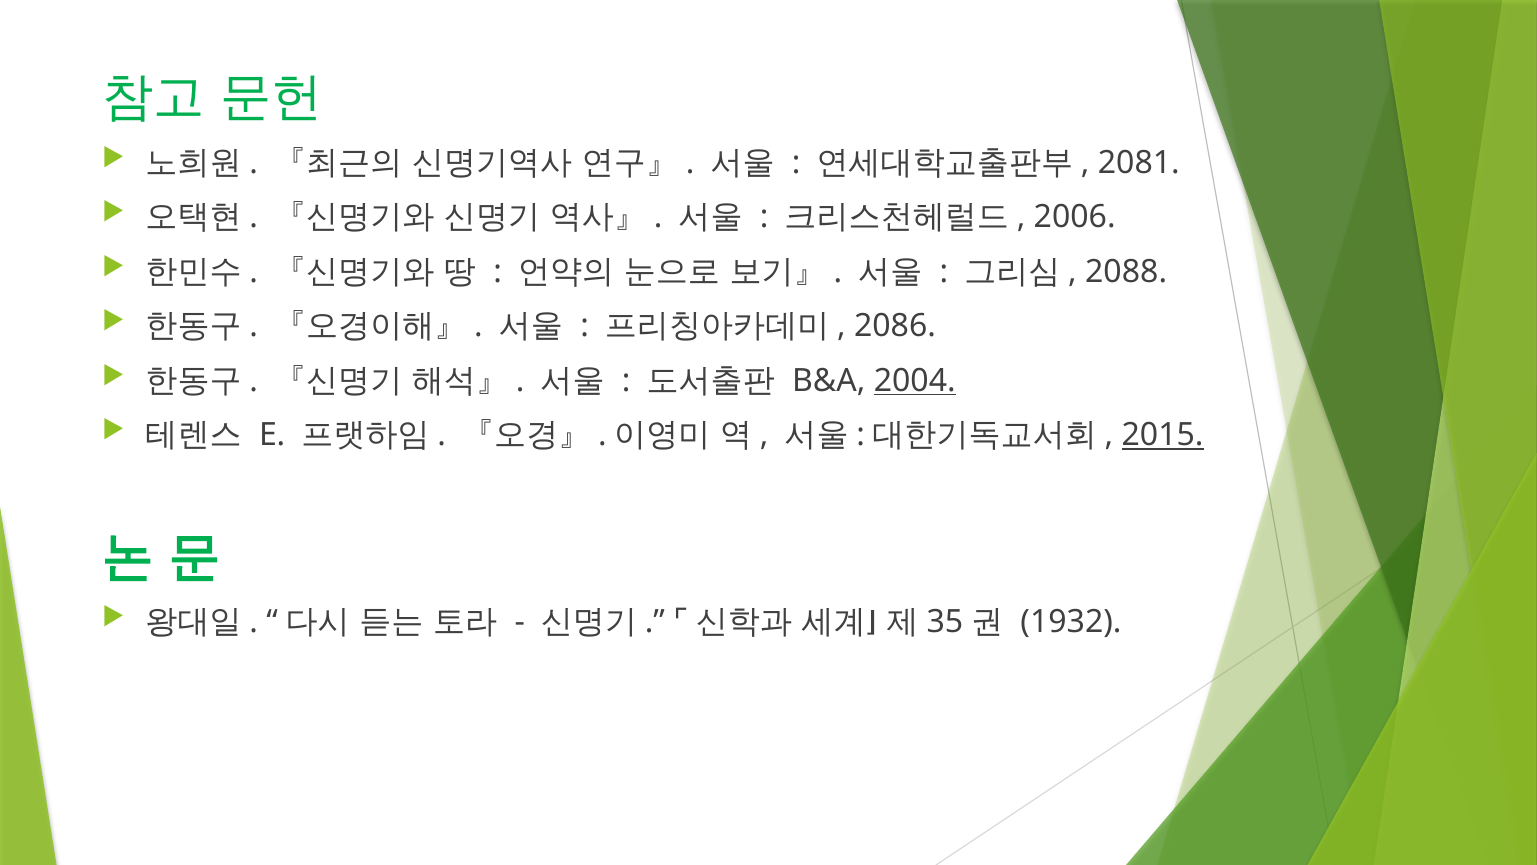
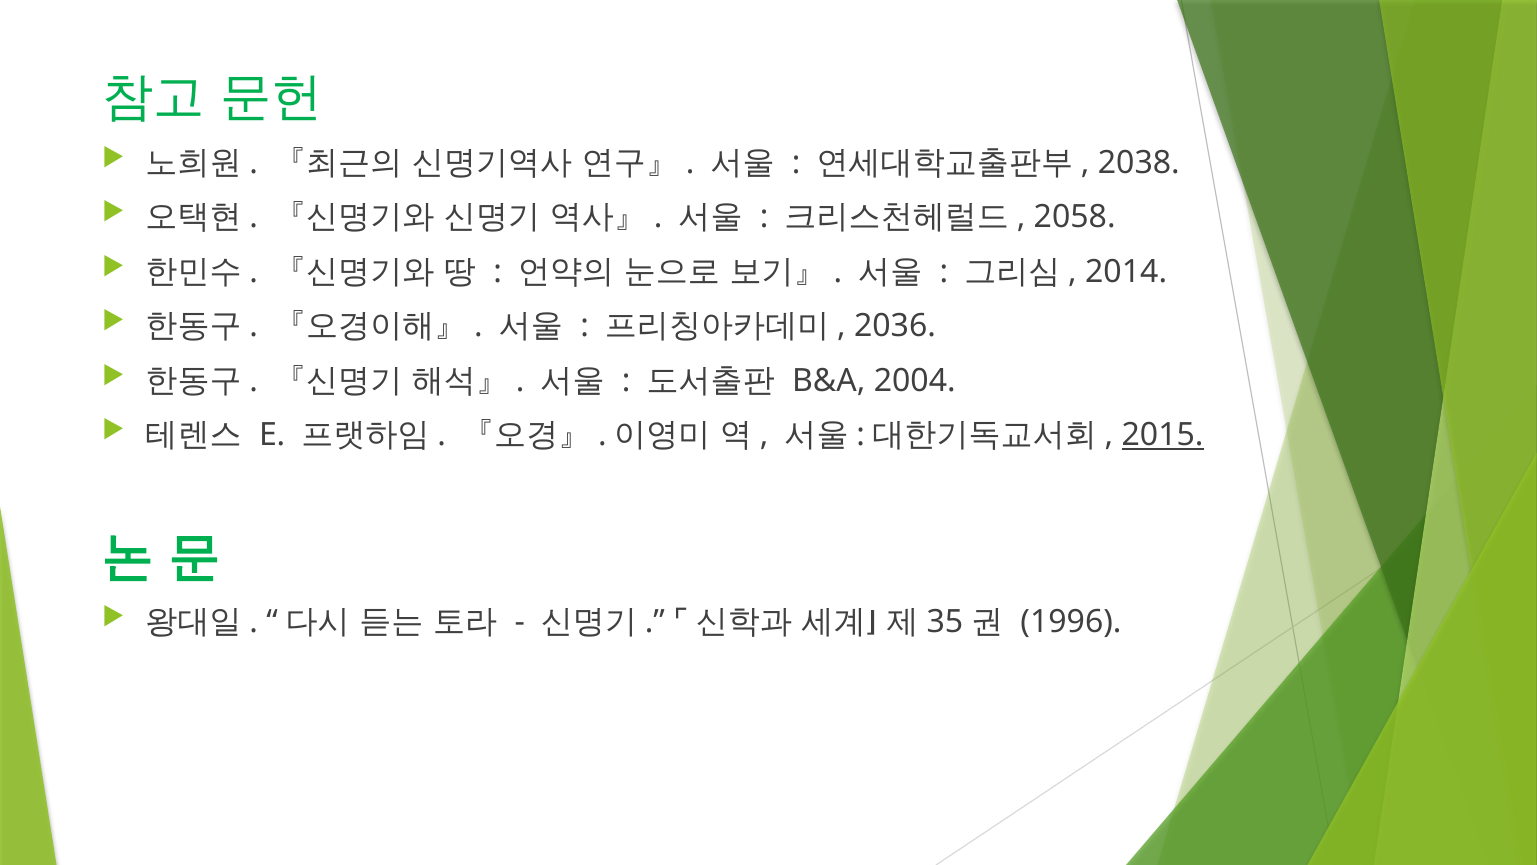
2081: 2081 -> 2038
2006: 2006 -> 2058
2088: 2088 -> 2014
2086: 2086 -> 2036
2004 underline: present -> none
1932: 1932 -> 1996
